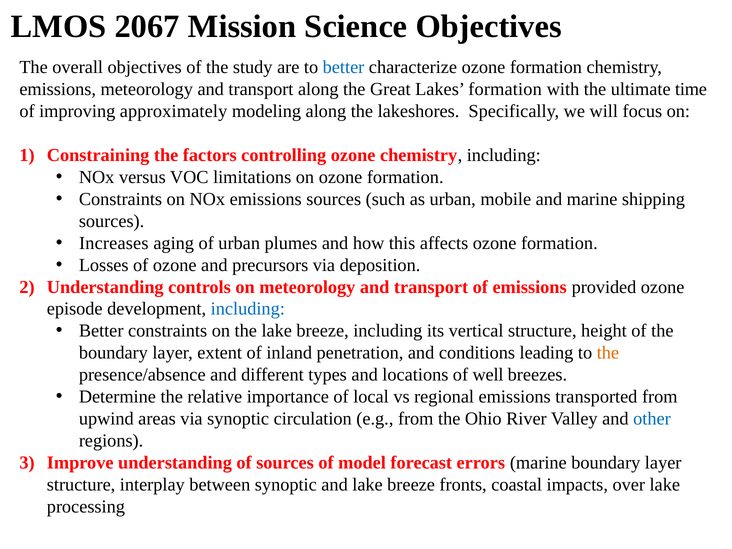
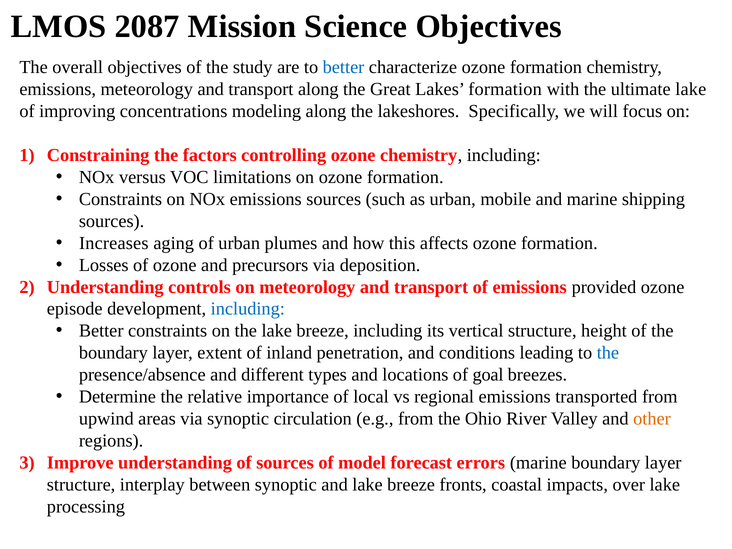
2067: 2067 -> 2087
ultimate time: time -> lake
approximately: approximately -> concentrations
the at (608, 353) colour: orange -> blue
well: well -> goal
other colour: blue -> orange
